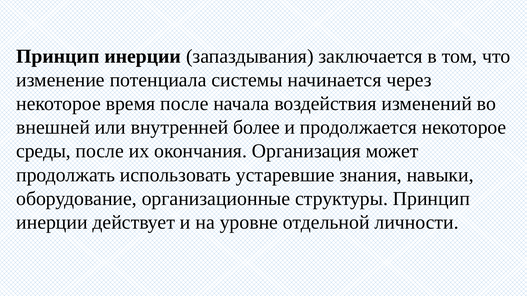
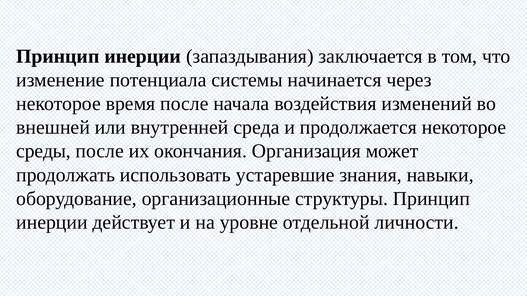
более: более -> среда
